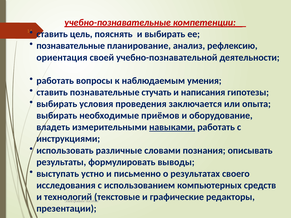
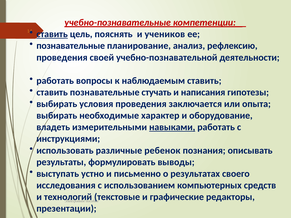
ставить at (52, 34) underline: none -> present
и выбирать: выбирать -> учеников
ориентация at (62, 57): ориентация -> проведения
наблюдаемым умения: умения -> ставить
приёмов: приёмов -> характер
словами: словами -> ребенок
